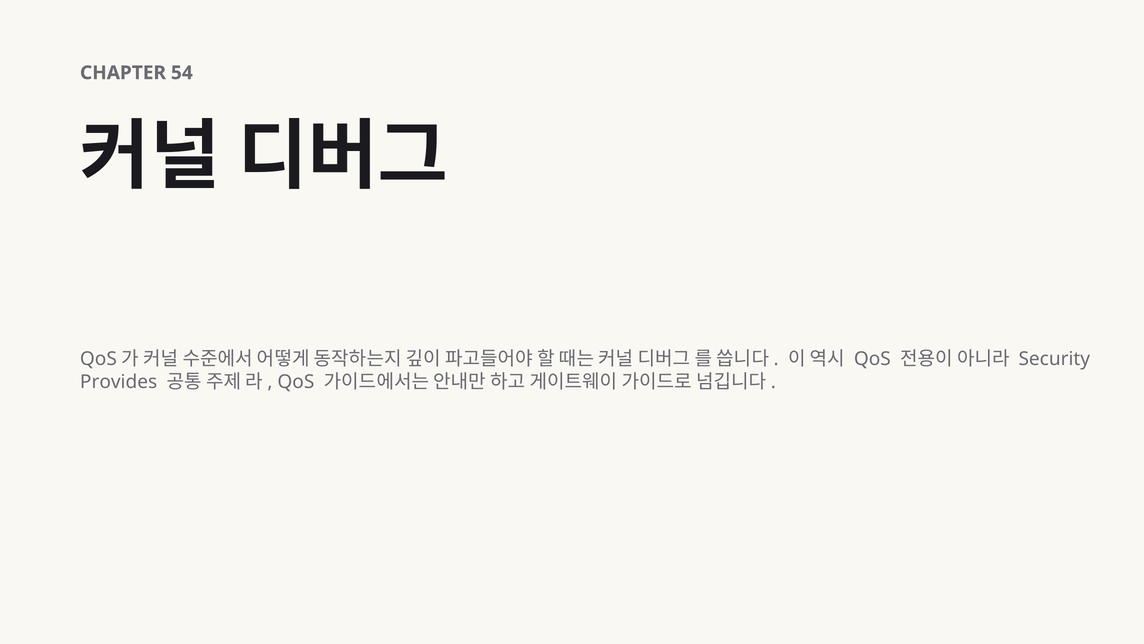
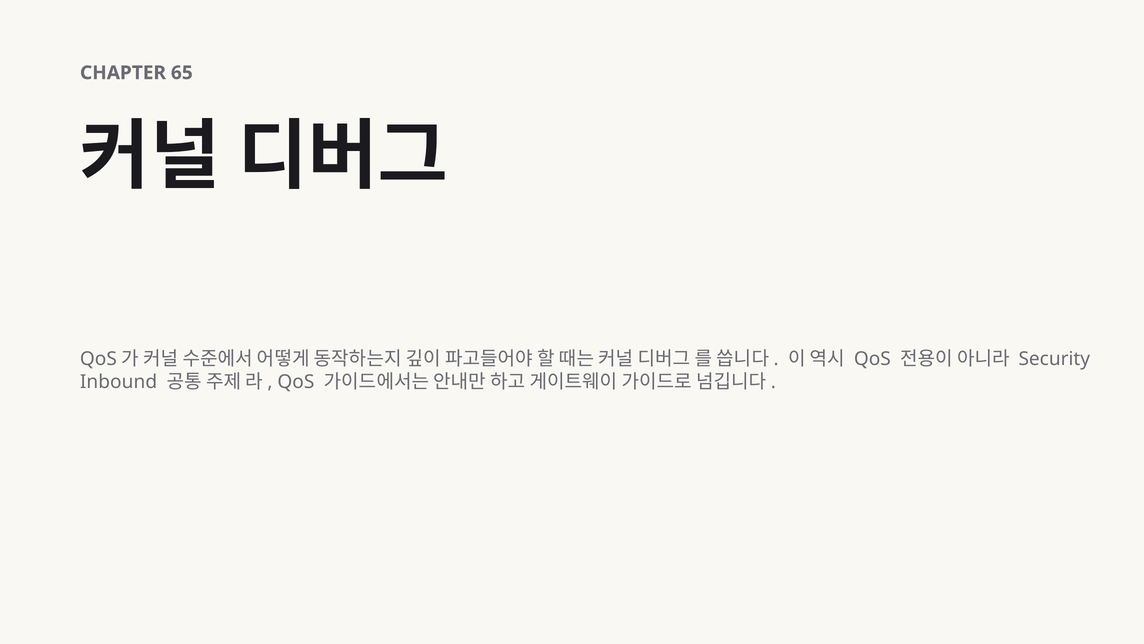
54: 54 -> 65
Provides: Provides -> Inbound
